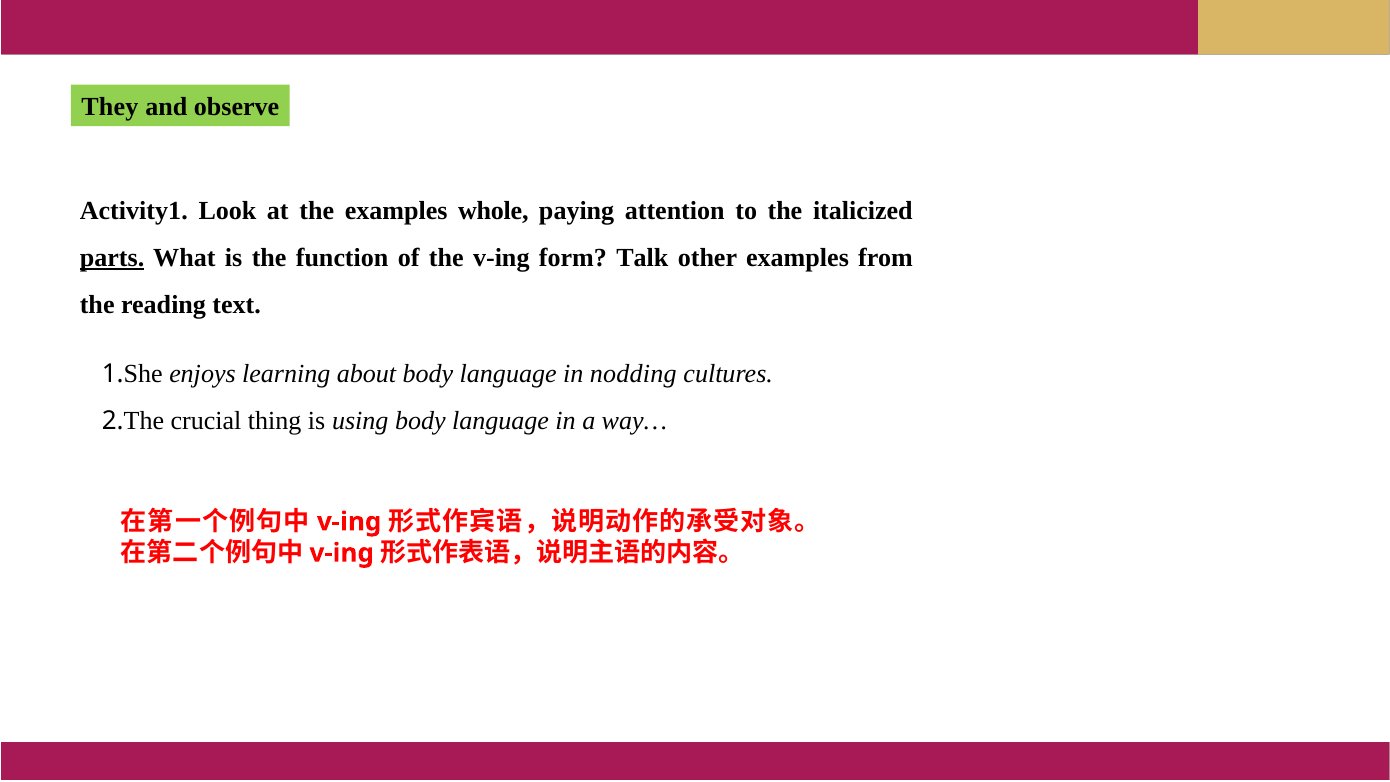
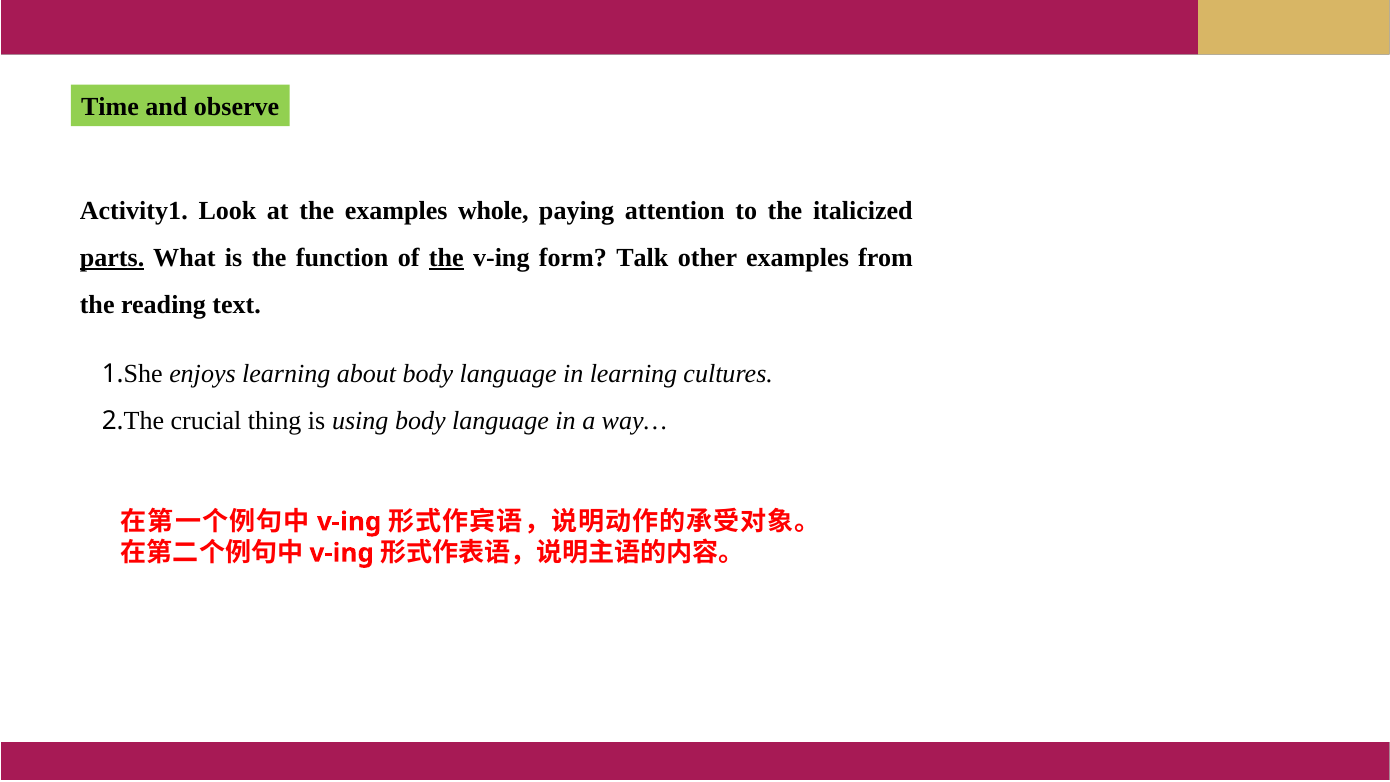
They: They -> Time
the at (446, 258) underline: none -> present
in nodding: nodding -> learning
